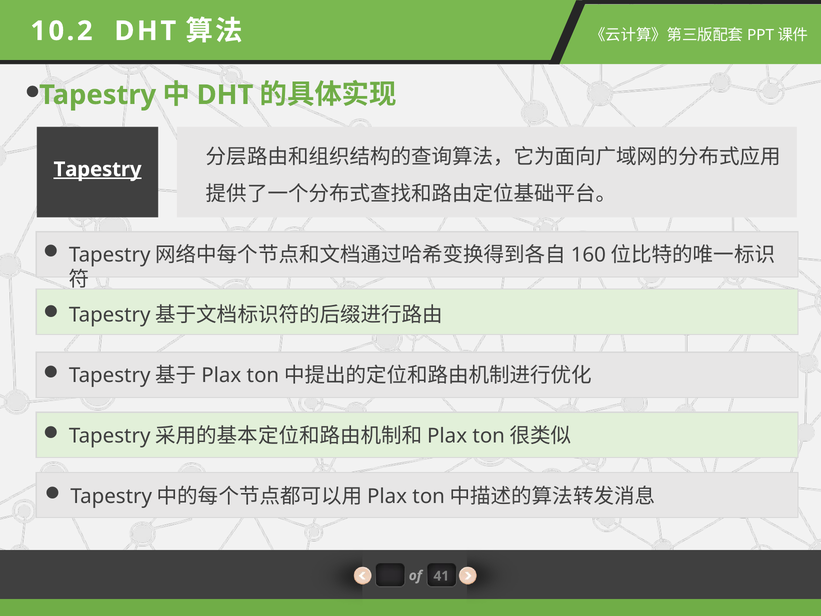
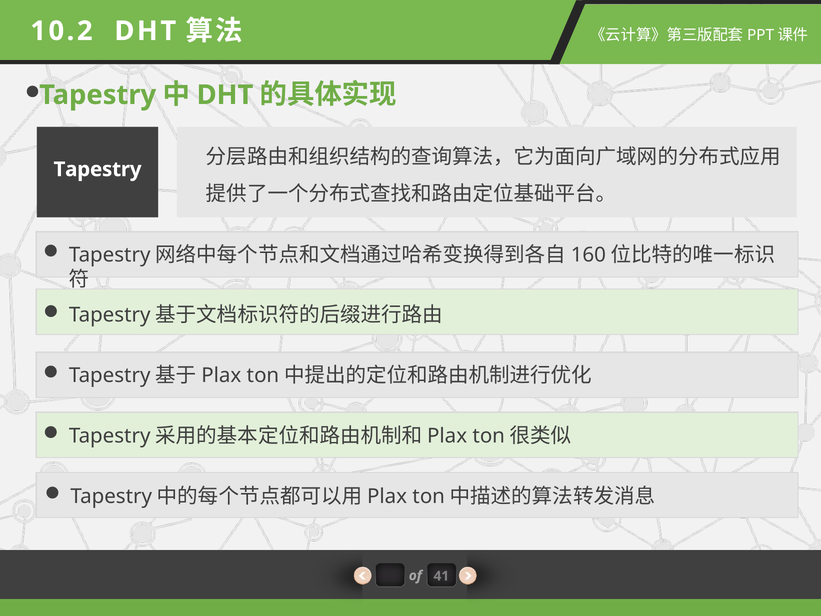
Tapestry at (98, 169) underline: present -> none
